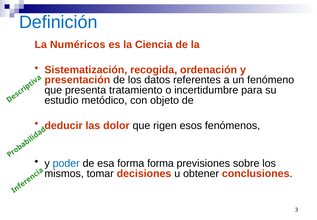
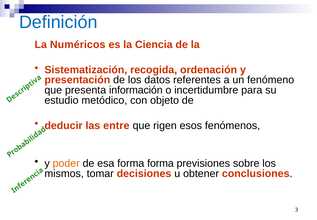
tratamiento: tratamiento -> información
dolor: dolor -> entre
poder colour: blue -> orange
